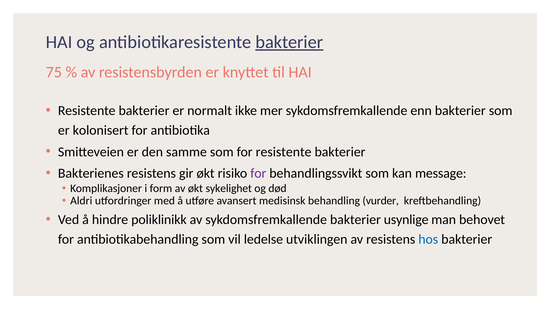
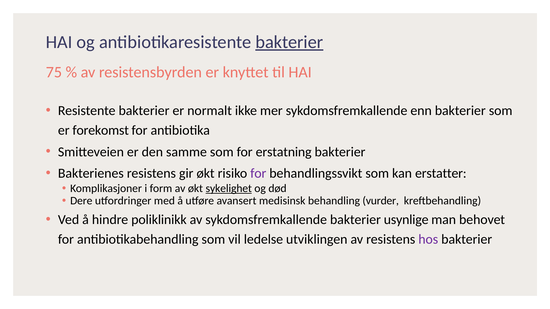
kolonisert: kolonisert -> forekomst
for resistente: resistente -> erstatning
message: message -> erstatter
sykelighet underline: none -> present
Aldri: Aldri -> Dere
hos colour: blue -> purple
